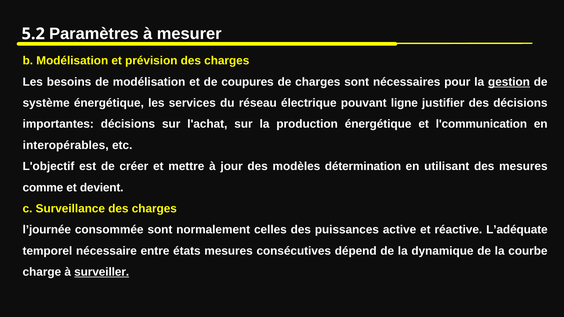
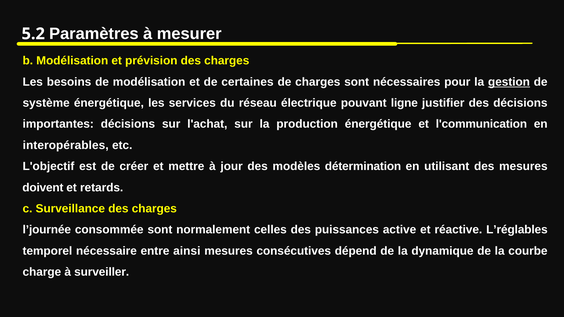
coupures: coupures -> certaines
comme: comme -> doivent
devient: devient -> retards
L’adéquate: L’adéquate -> L’réglables
états: états -> ainsi
surveiller underline: present -> none
